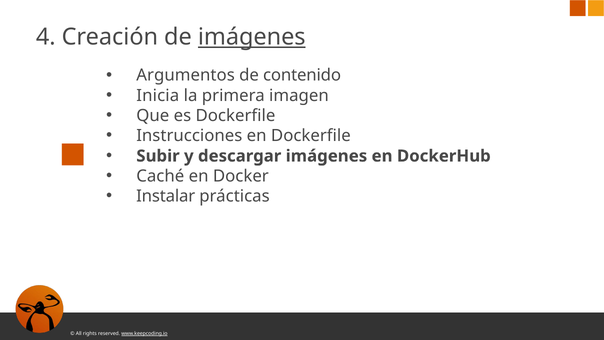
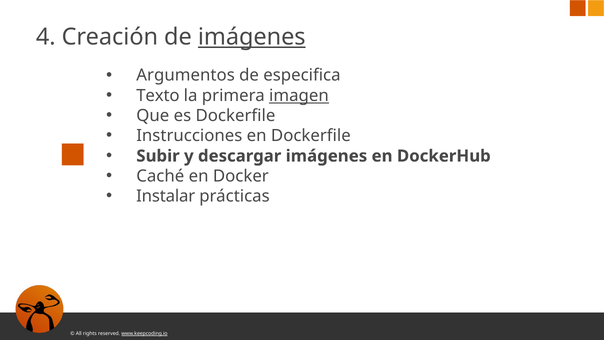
contenido: contenido -> especifica
Inicia: Inicia -> Texto
imagen underline: none -> present
